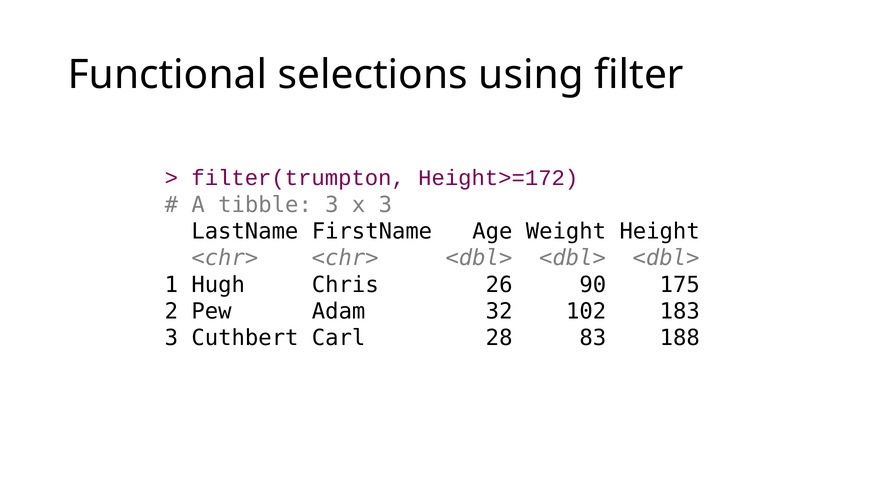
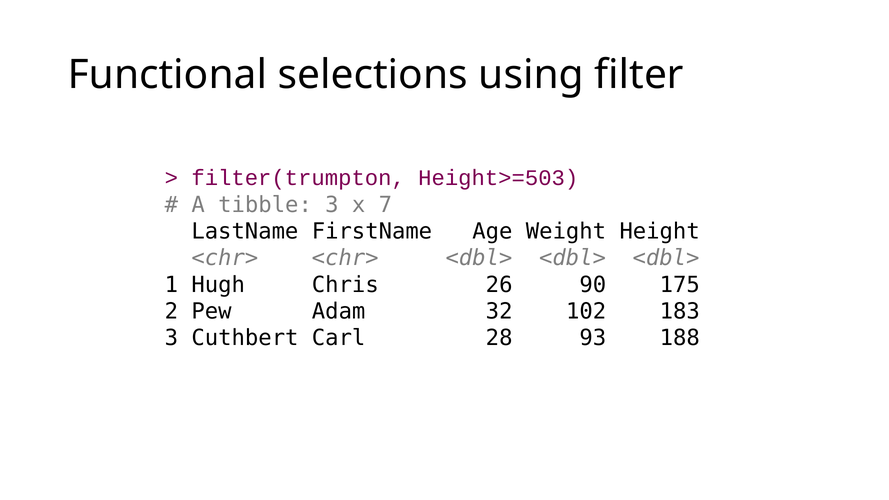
Height>=172: Height>=172 -> Height>=503
x 3: 3 -> 7
83: 83 -> 93
